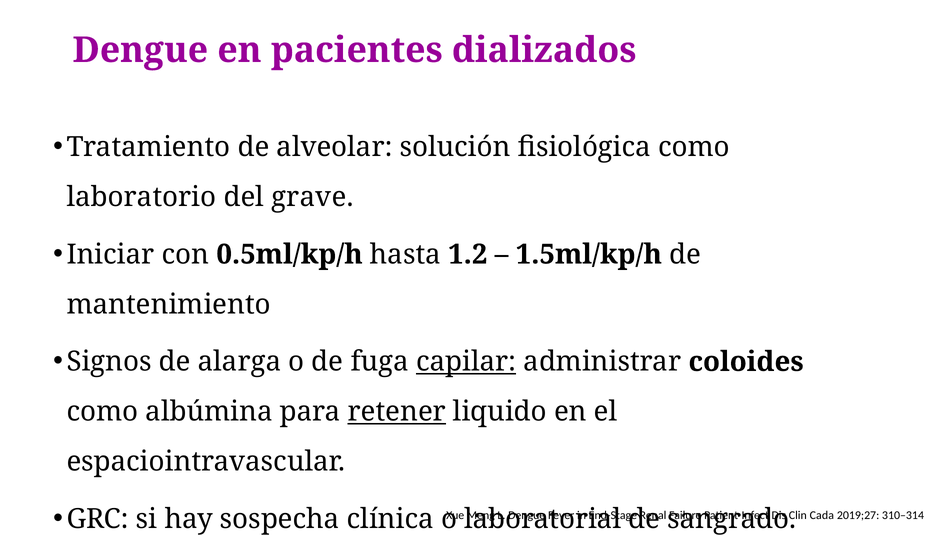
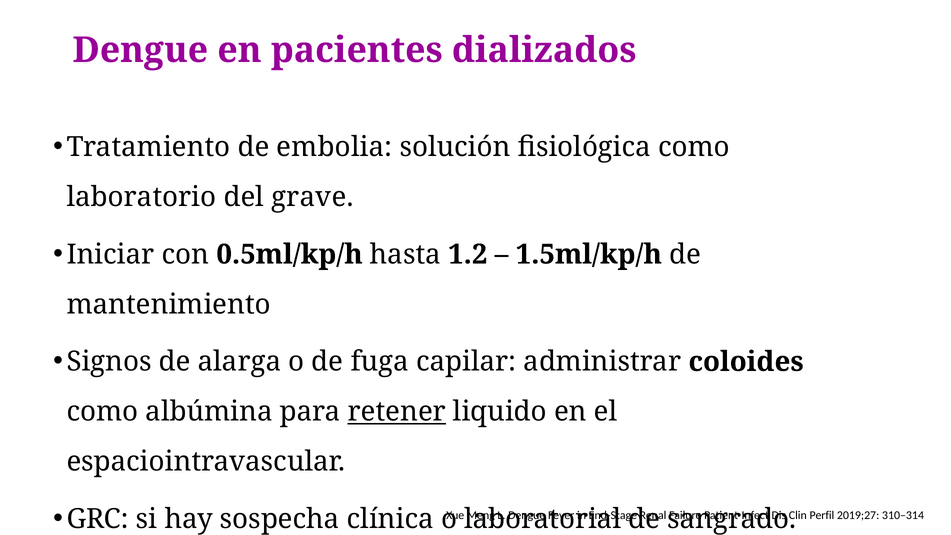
alveolar: alveolar -> embolia
capilar underline: present -> none
Cada: Cada -> Perfil
